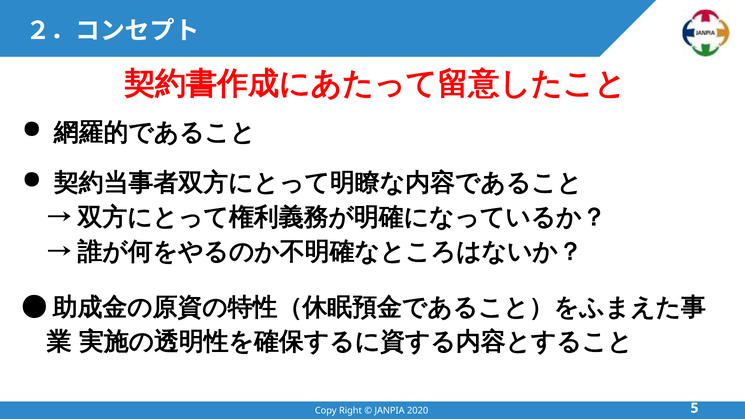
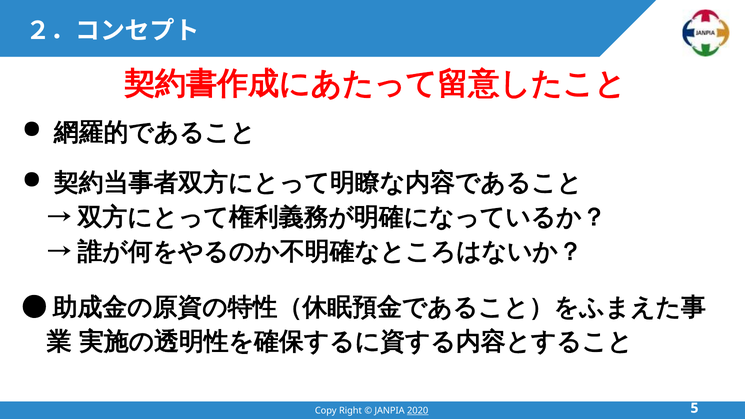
2020 underline: none -> present
